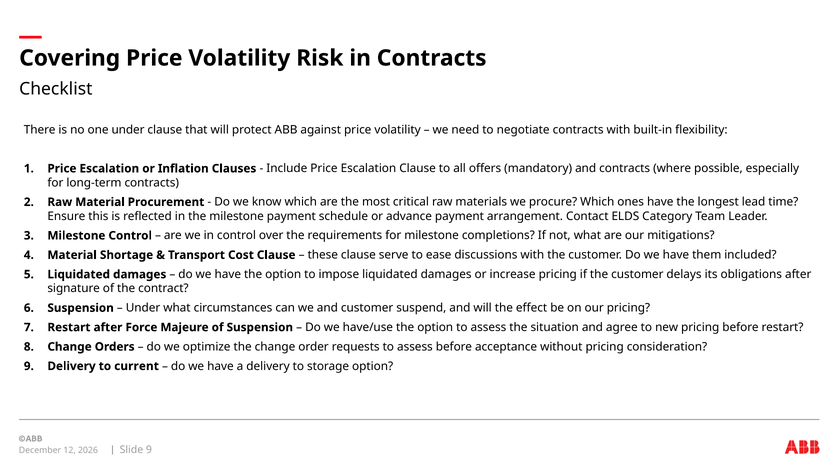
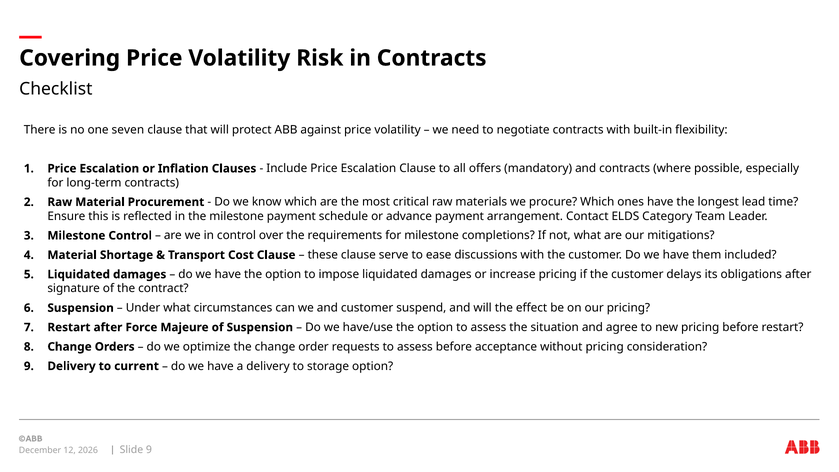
one under: under -> seven
